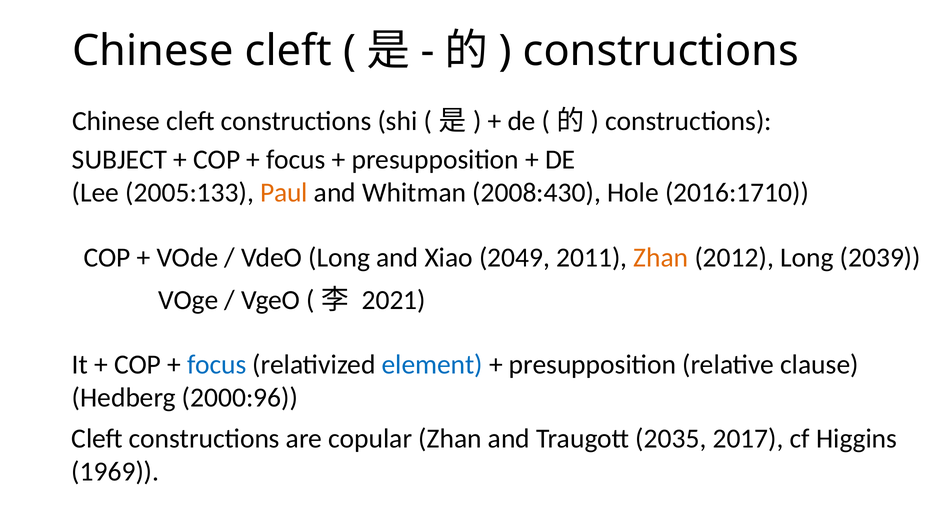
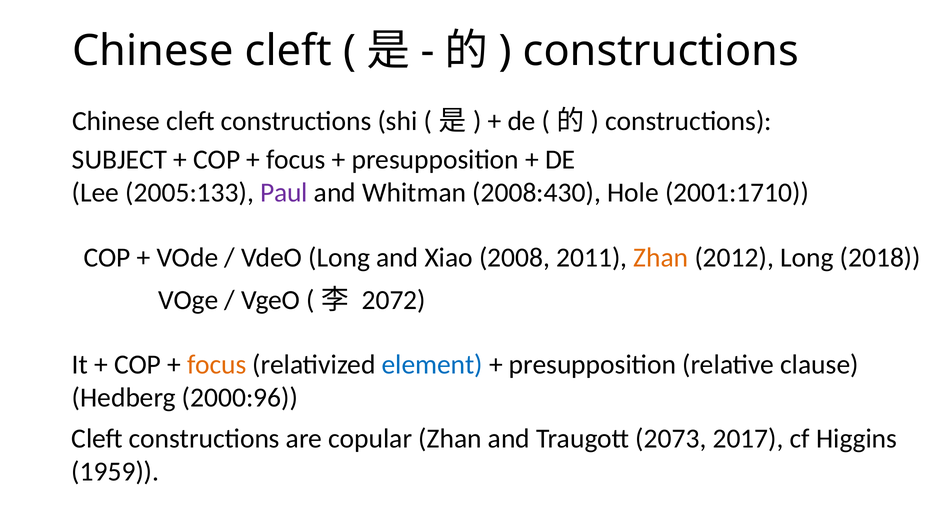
Paul colour: orange -> purple
2016:1710: 2016:1710 -> 2001:1710
2049: 2049 -> 2008
2039: 2039 -> 2018
2021: 2021 -> 2072
focus at (217, 364) colour: blue -> orange
2035: 2035 -> 2073
1969: 1969 -> 1959
